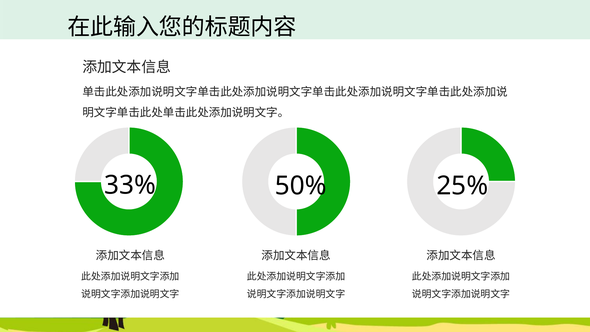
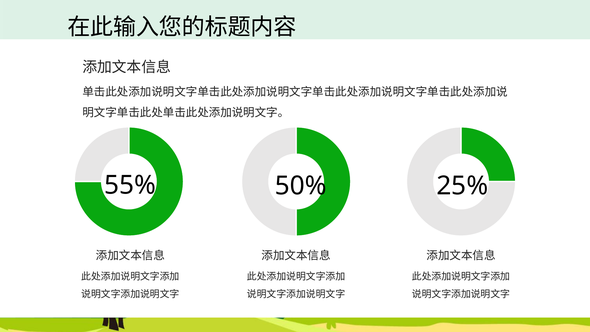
33%: 33% -> 55%
